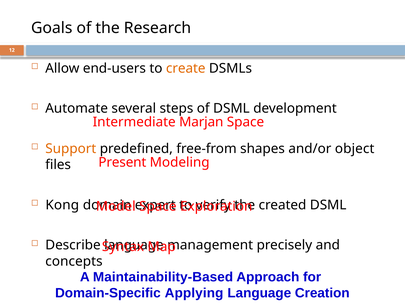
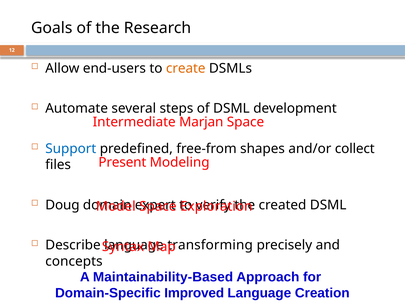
Support colour: orange -> blue
object: object -> collect
Kong: Kong -> Doug
management: management -> transforming
Applying: Applying -> Improved
